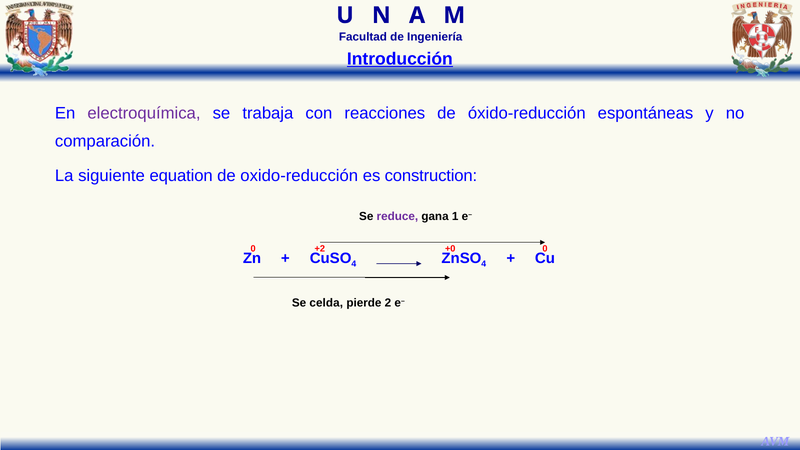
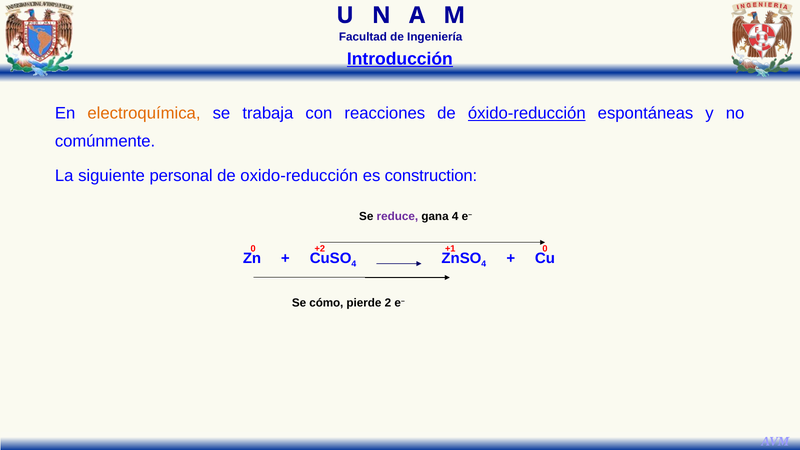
electroquímica colour: purple -> orange
óxido-reducción underline: none -> present
comparación: comparación -> comúnmente
equation: equation -> personal
gana 1: 1 -> 4
+0: +0 -> +1
celda: celda -> cómo
